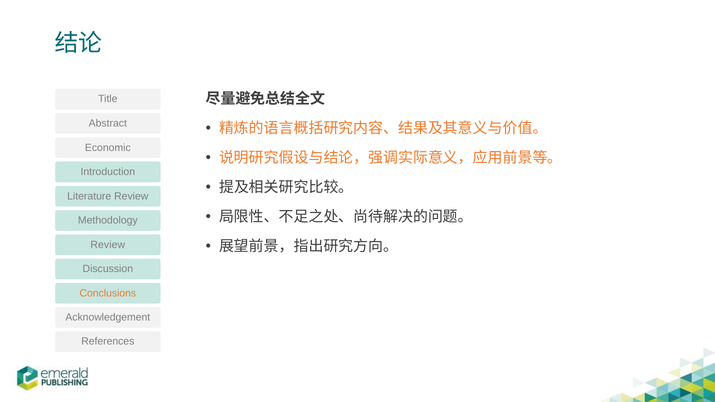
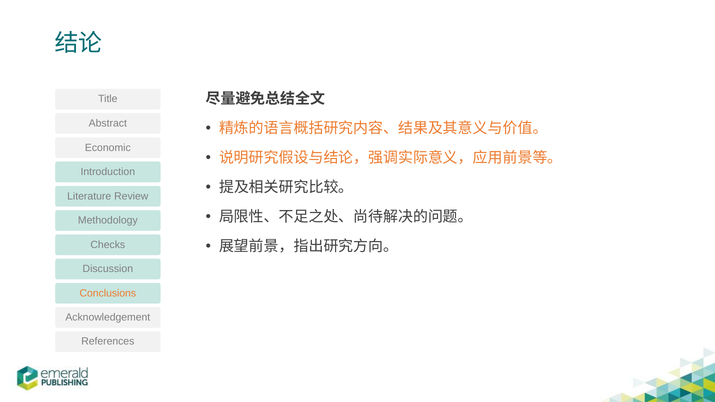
Review at (108, 245): Review -> Checks
